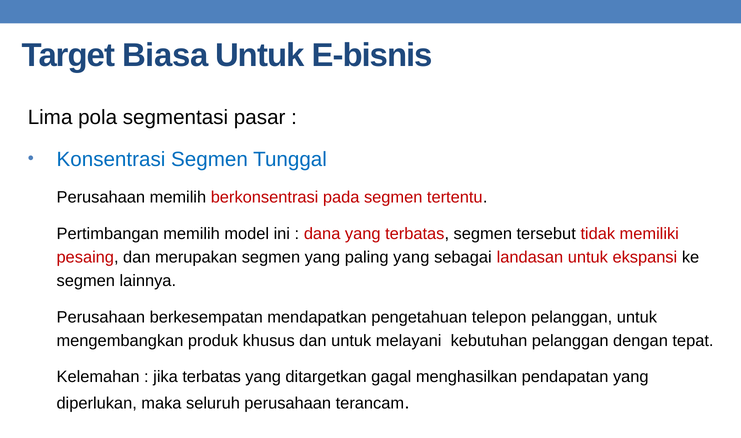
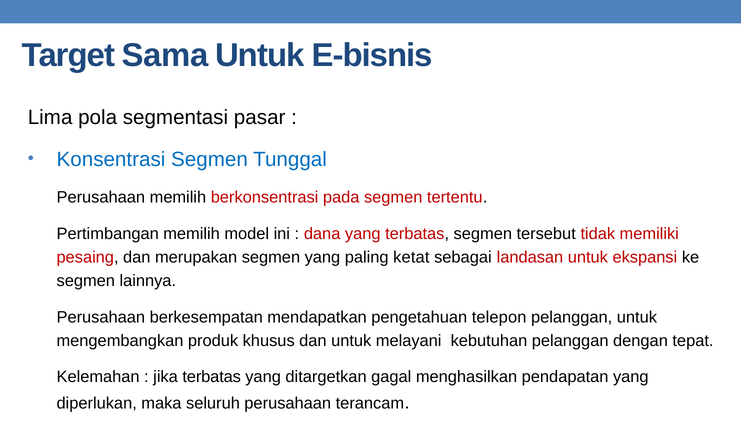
Biasa: Biasa -> Sama
paling yang: yang -> ketat
